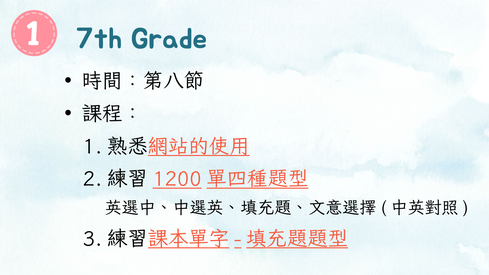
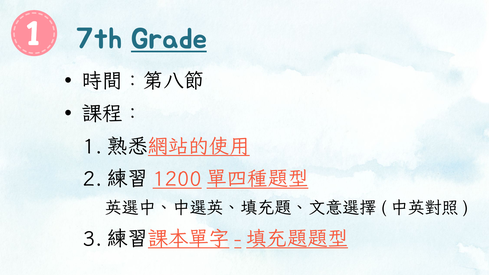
Grade underline: none -> present
